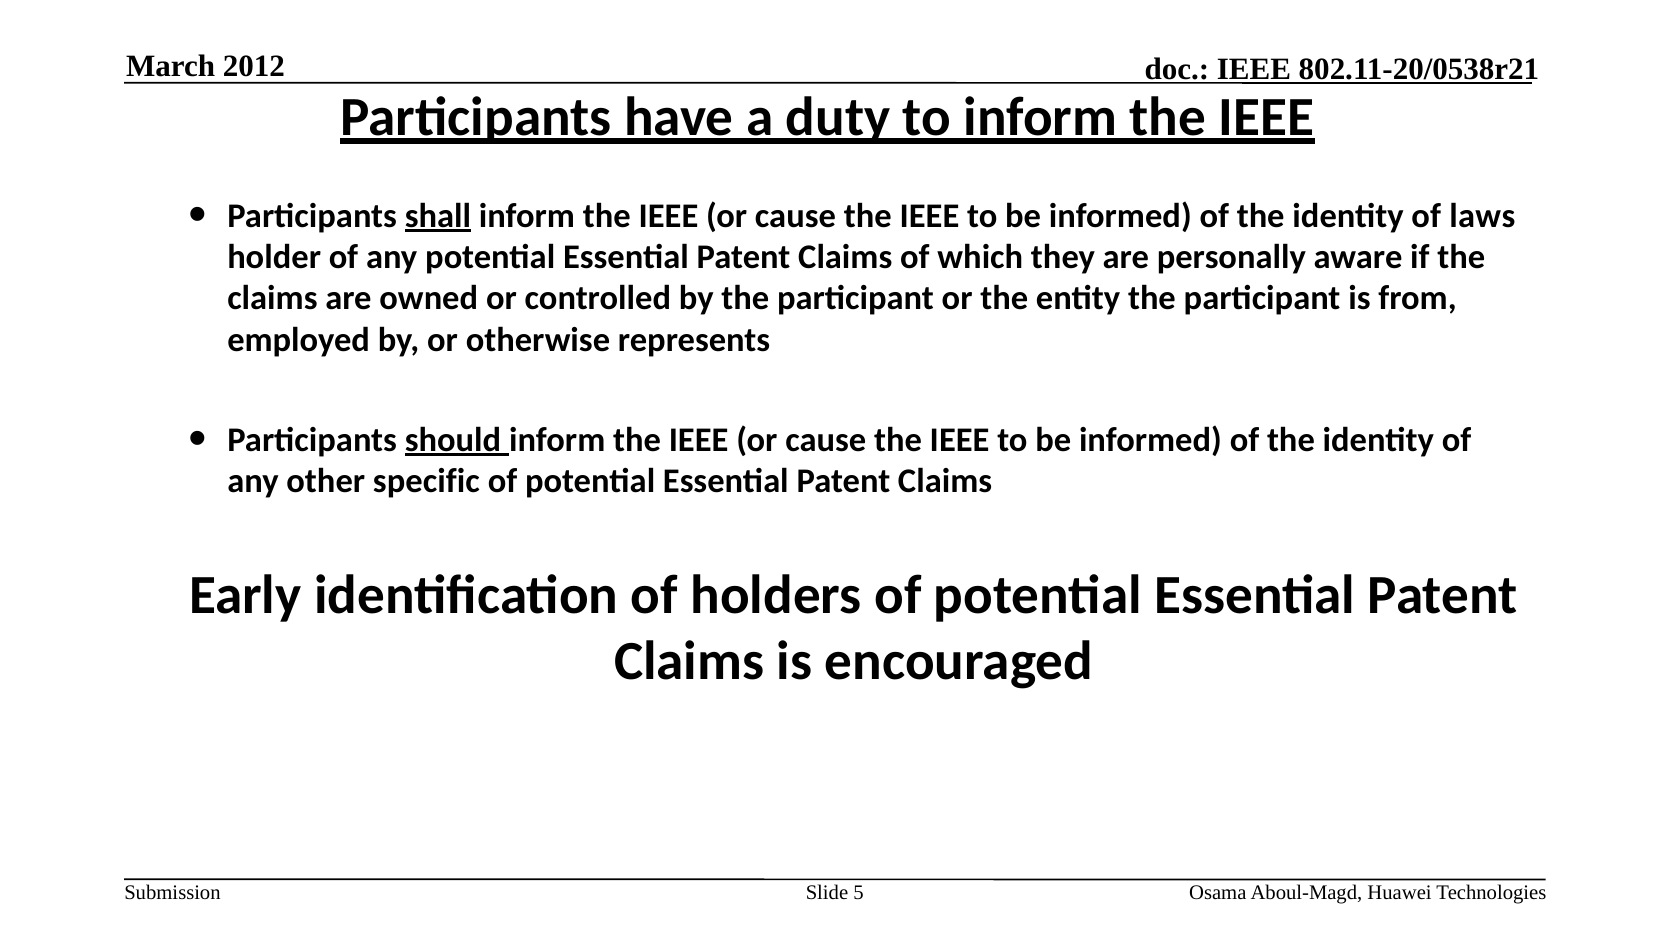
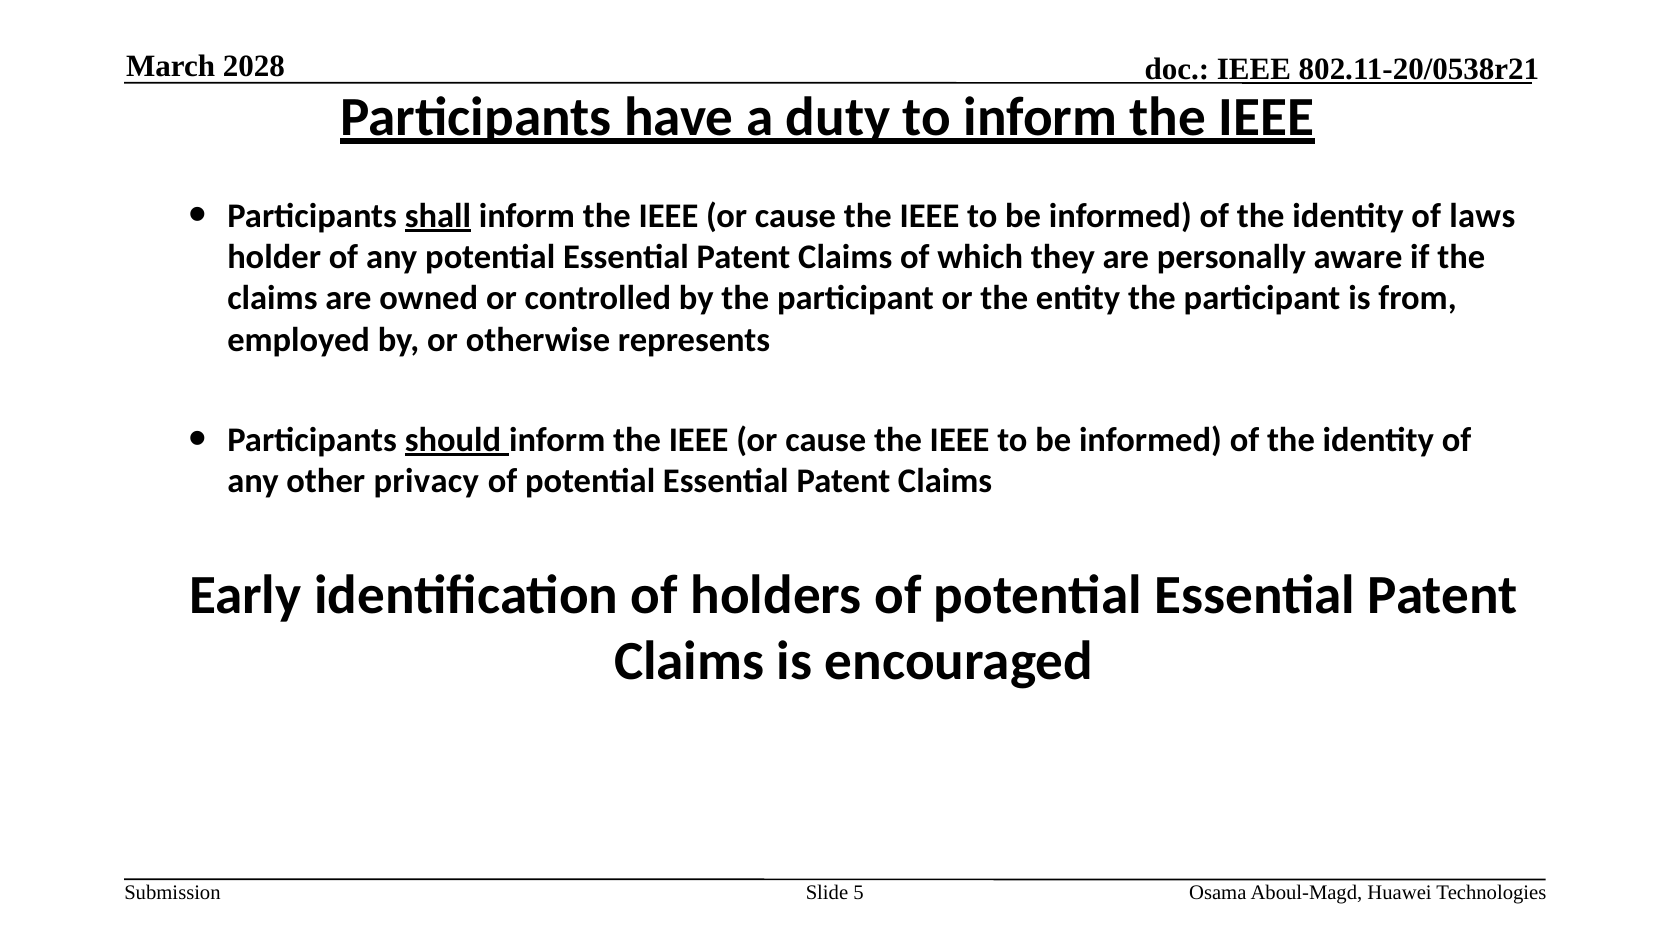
2012: 2012 -> 2028
specific: specific -> privacy
